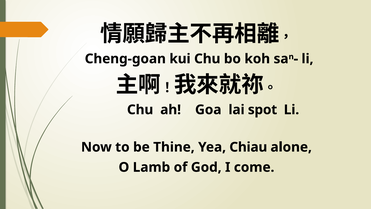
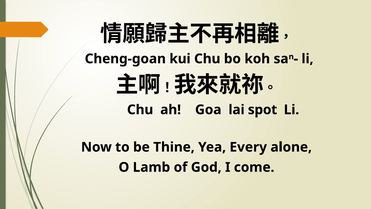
Chiau: Chiau -> Every
